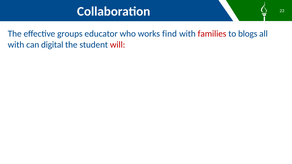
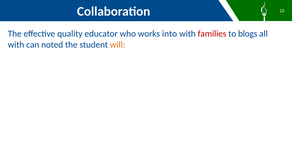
groups: groups -> quality
find: find -> into
digital: digital -> noted
will colour: red -> orange
